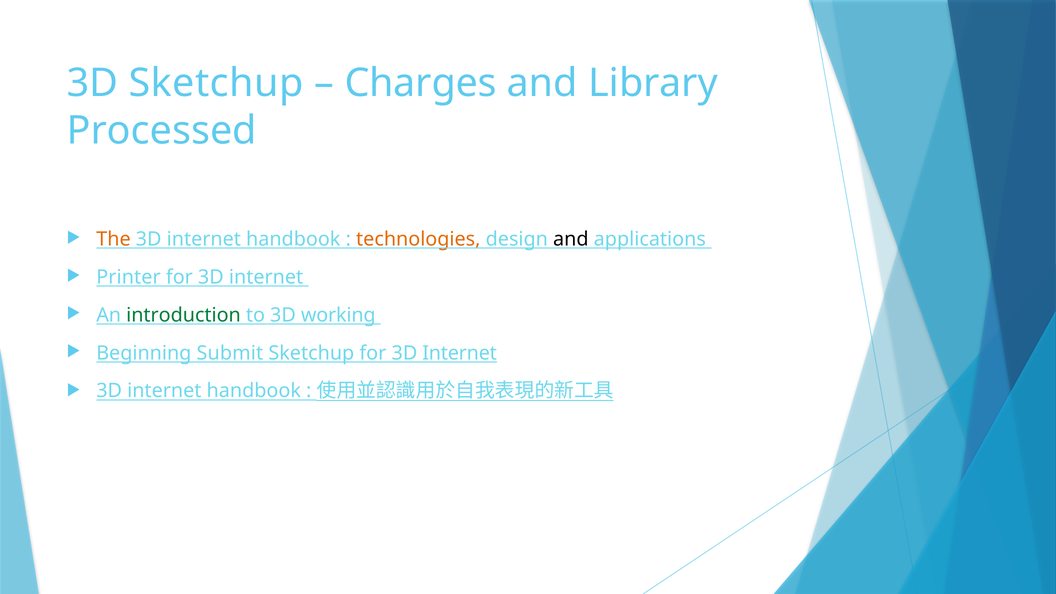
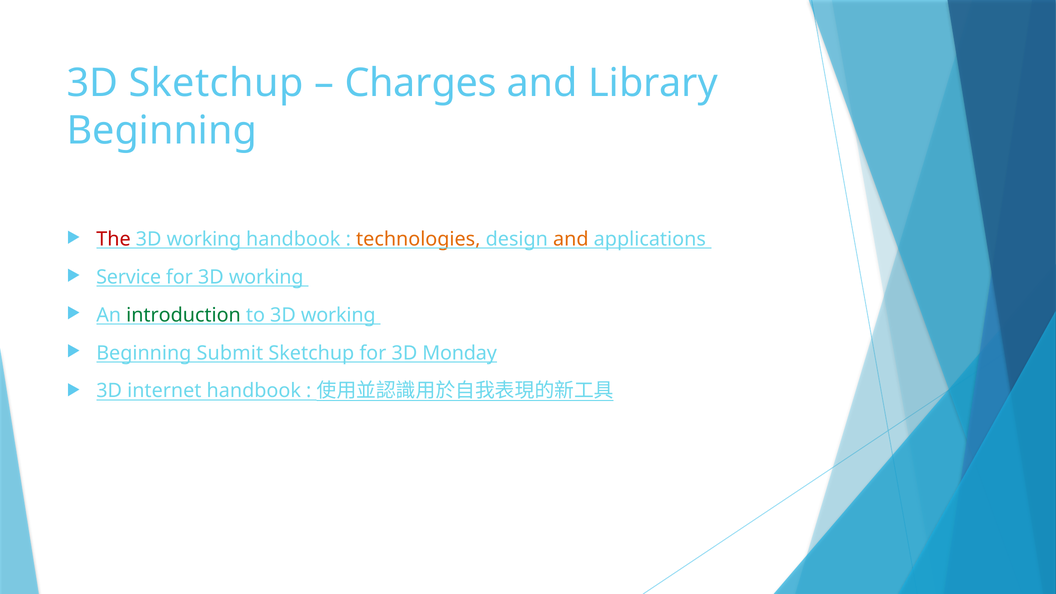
Processed at (162, 131): Processed -> Beginning
The colour: orange -> red
internet at (204, 239): internet -> working
and at (571, 239) colour: black -> orange
Printer: Printer -> Service
internet at (266, 277): internet -> working
Sketchup for 3D Internet: Internet -> Monday
